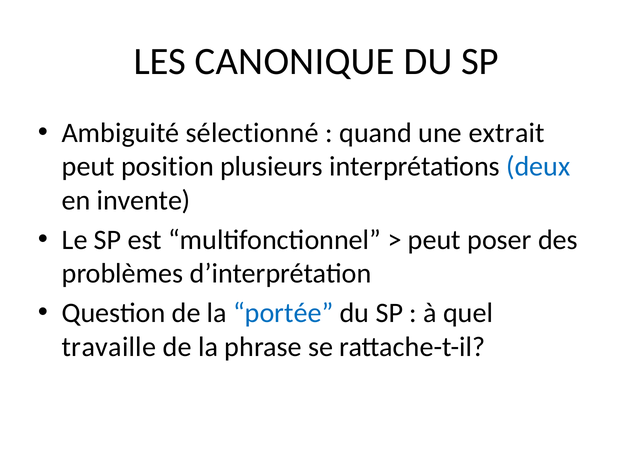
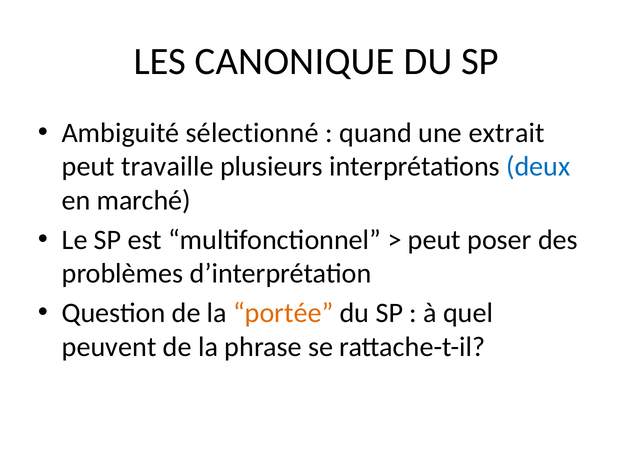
position: position -> travaille
invente: invente -> marché
portée colour: blue -> orange
travaille: travaille -> peuvent
